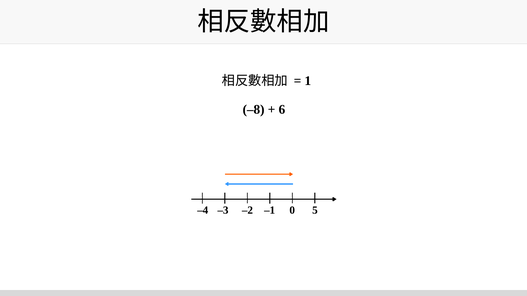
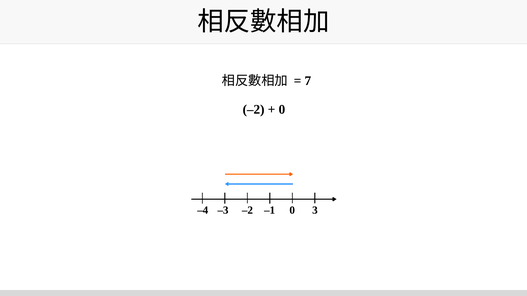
1: 1 -> 7
–8 at (254, 110): –8 -> –2
6 at (282, 110): 6 -> 0
5: 5 -> 3
